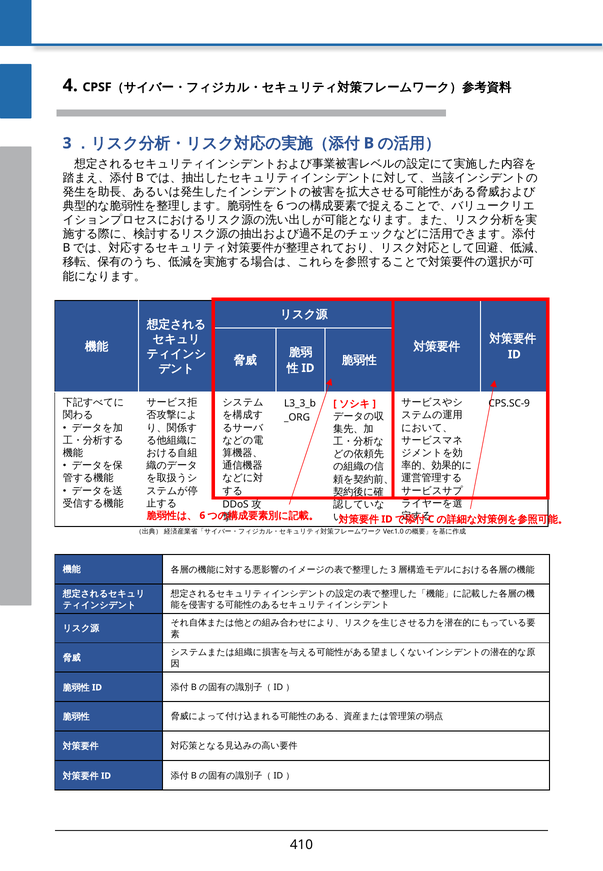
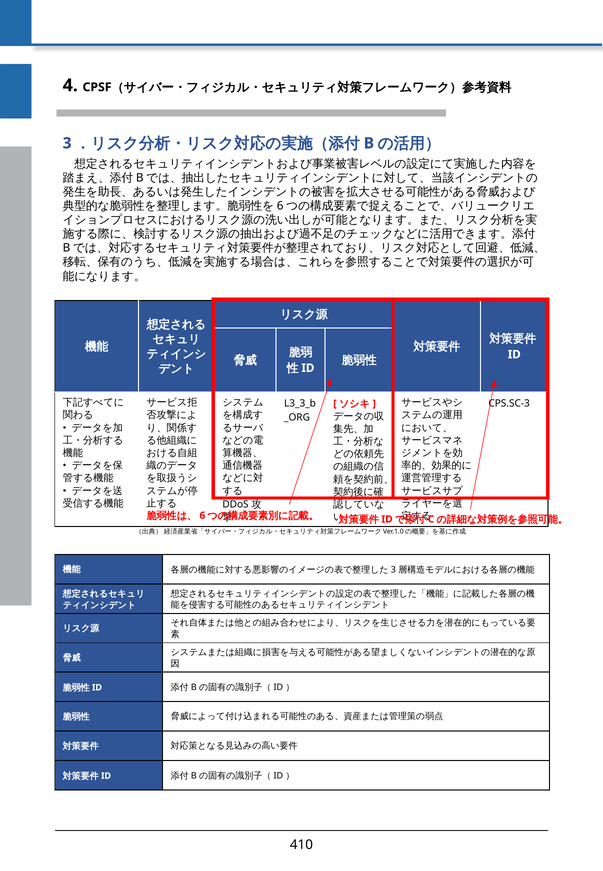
CPS.SC-9: CPS.SC-9 -> CPS.SC-3
